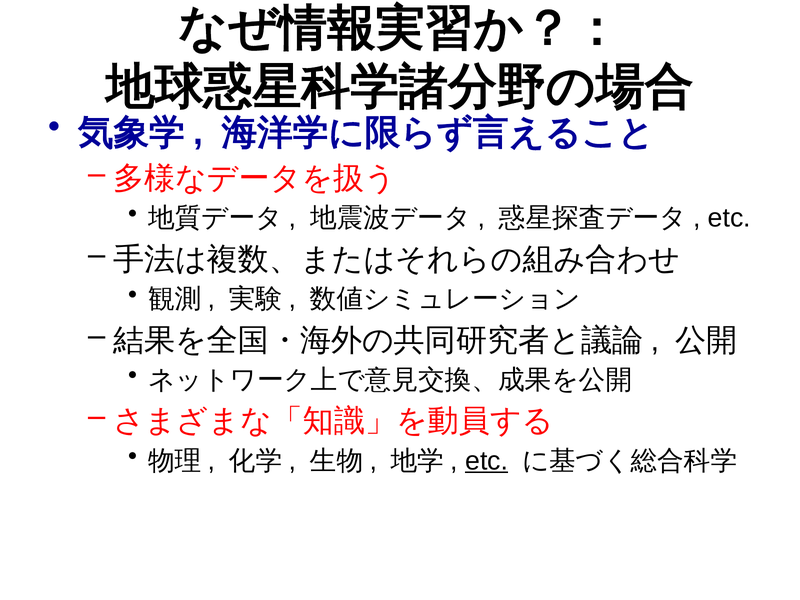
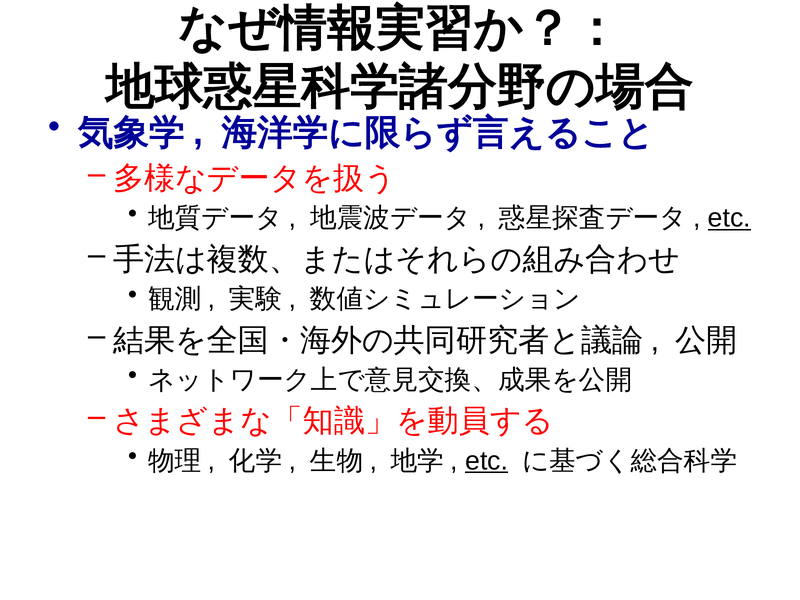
etc at (729, 218) underline: none -> present
